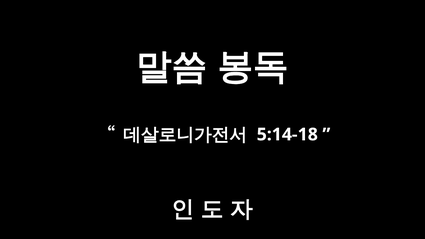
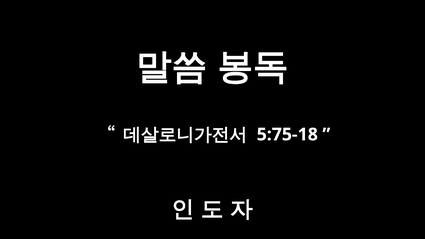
5:14-18: 5:14-18 -> 5:75-18
